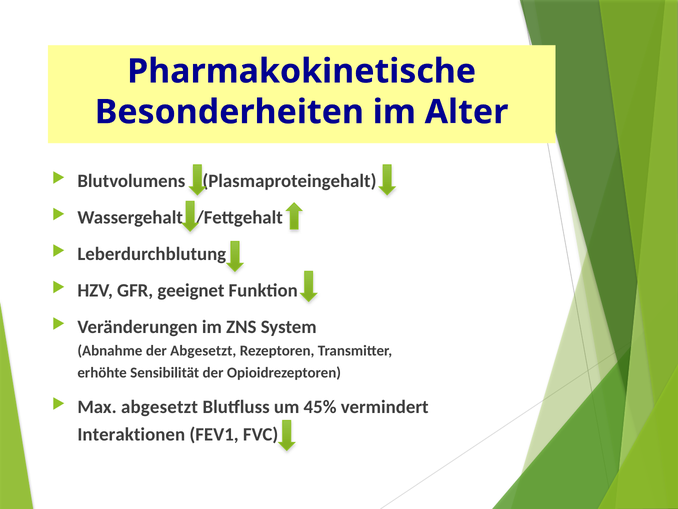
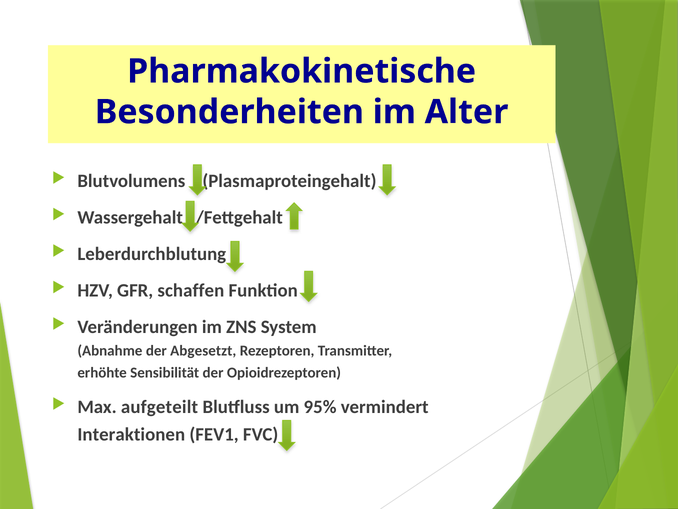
geeignet: geeignet -> schaffen
Max abgesetzt: abgesetzt -> aufgeteilt
45%: 45% -> 95%
